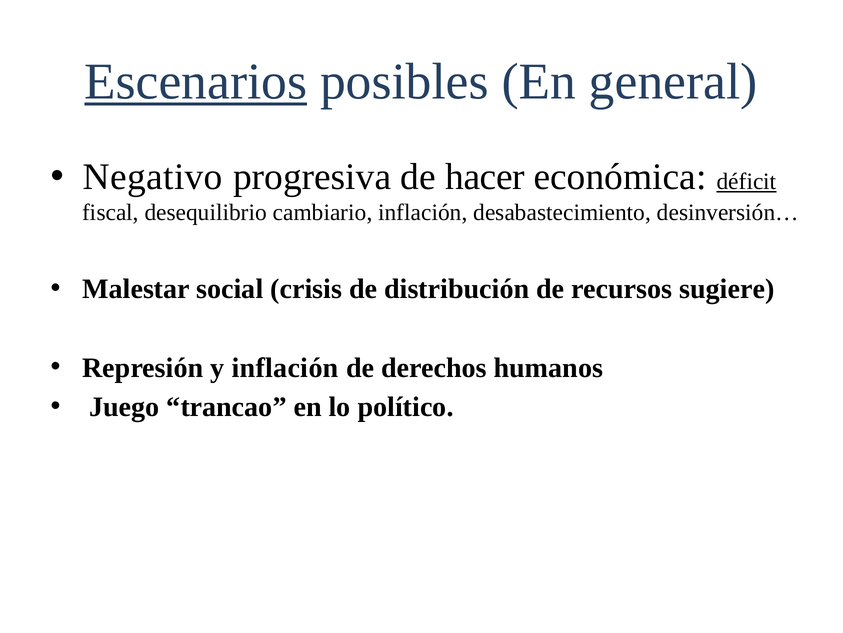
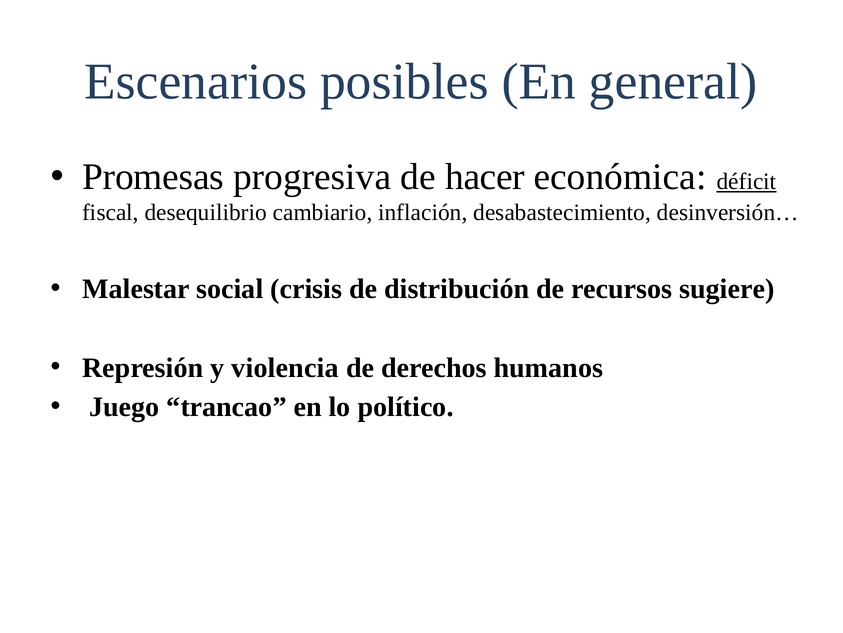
Escenarios underline: present -> none
Negativo: Negativo -> Promesas
y inflación: inflación -> violencia
